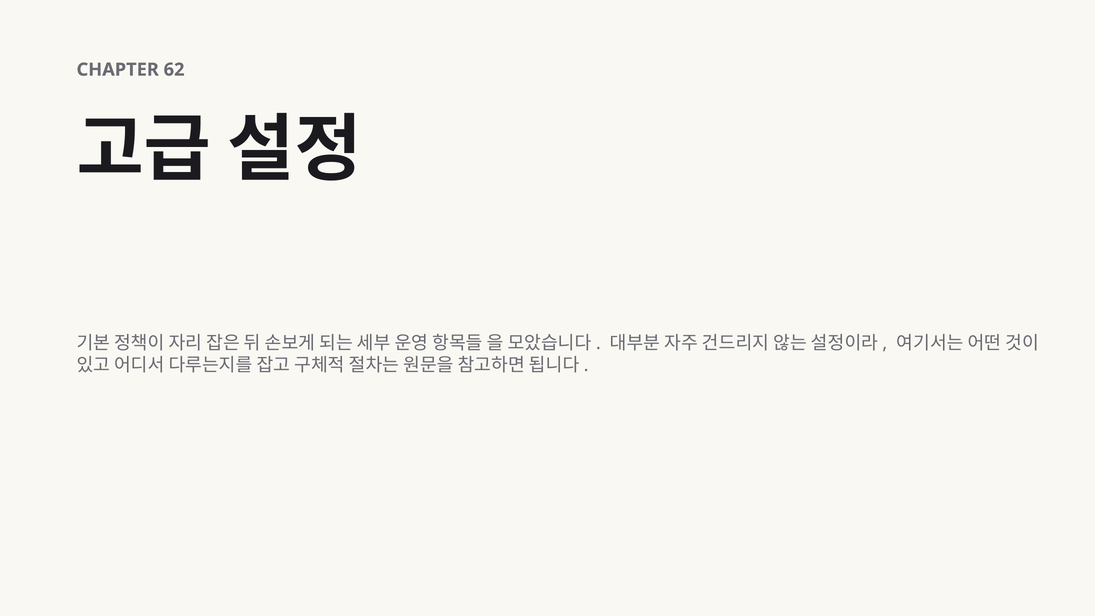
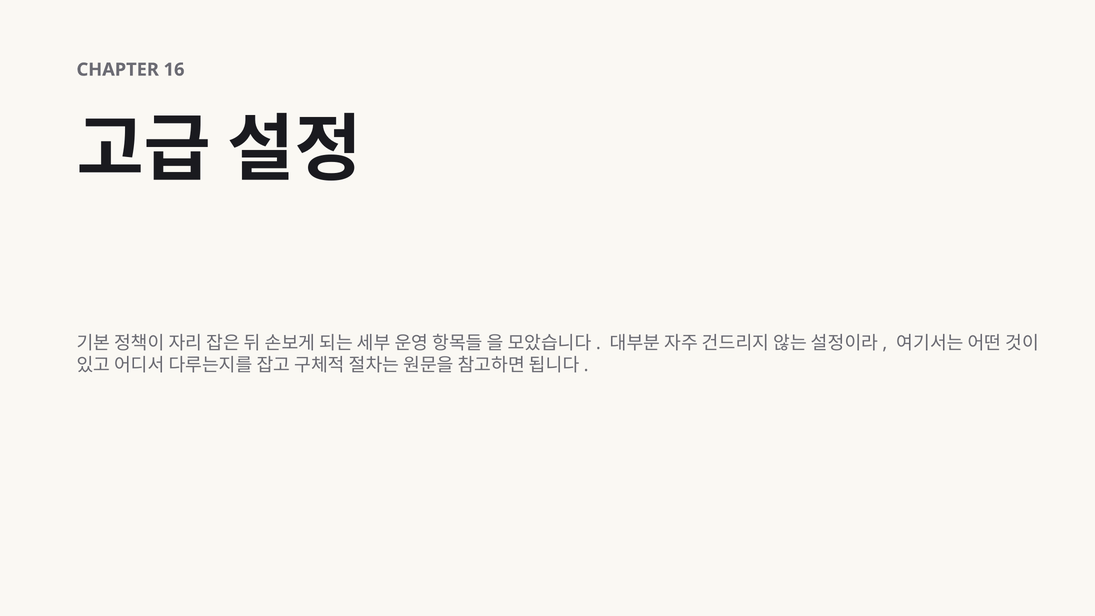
62: 62 -> 16
